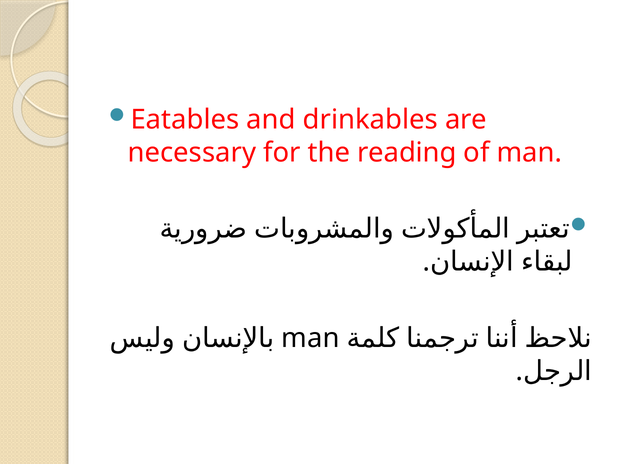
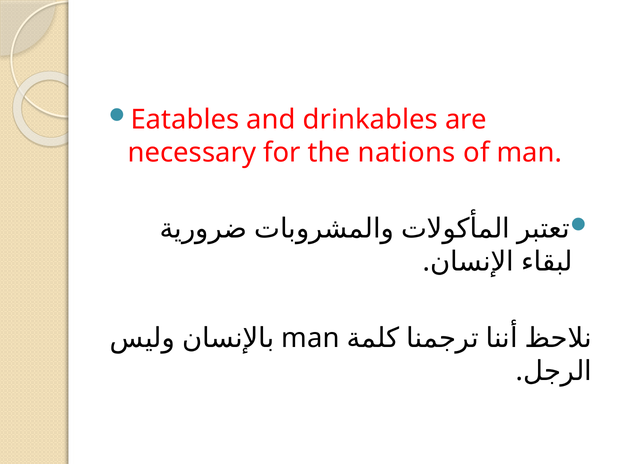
reading: reading -> nations
